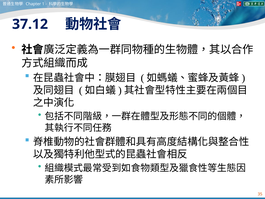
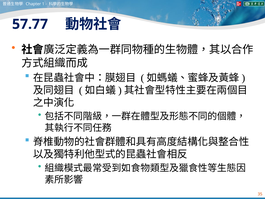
37.12: 37.12 -> 57.77
